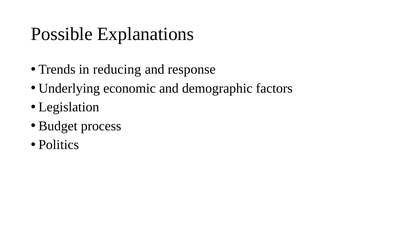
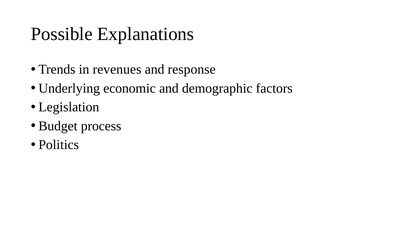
reducing: reducing -> revenues
